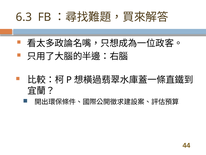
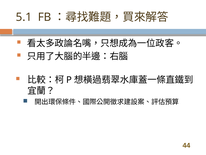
6.3: 6.3 -> 5.1
